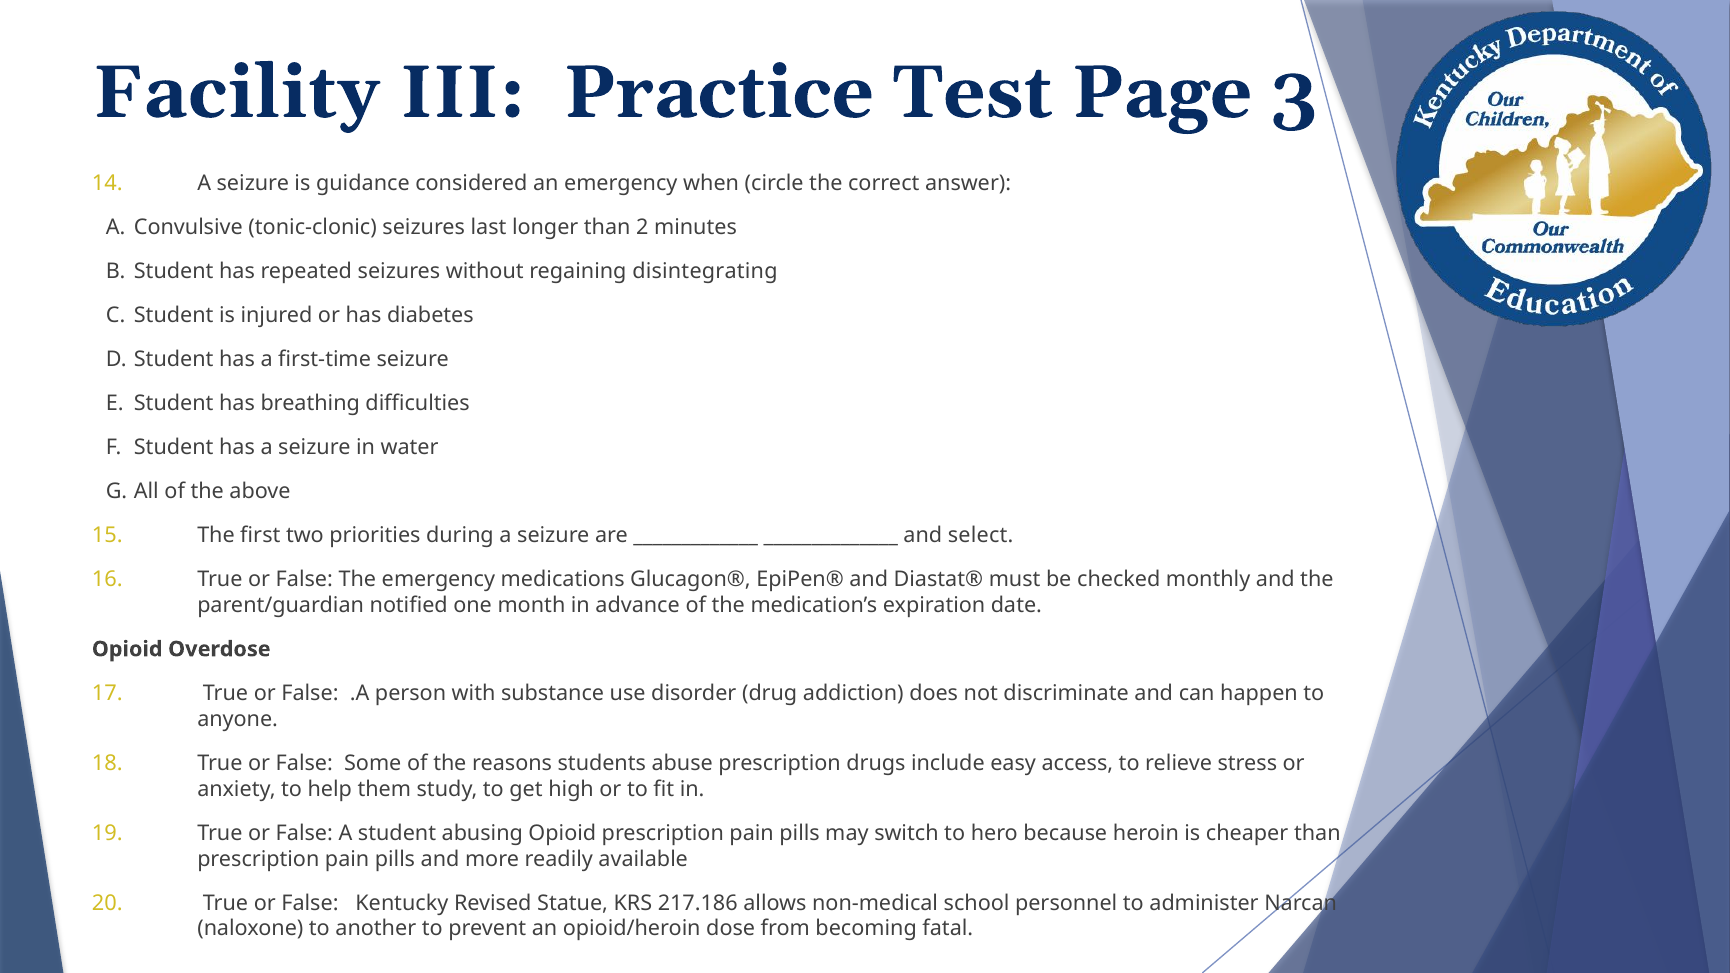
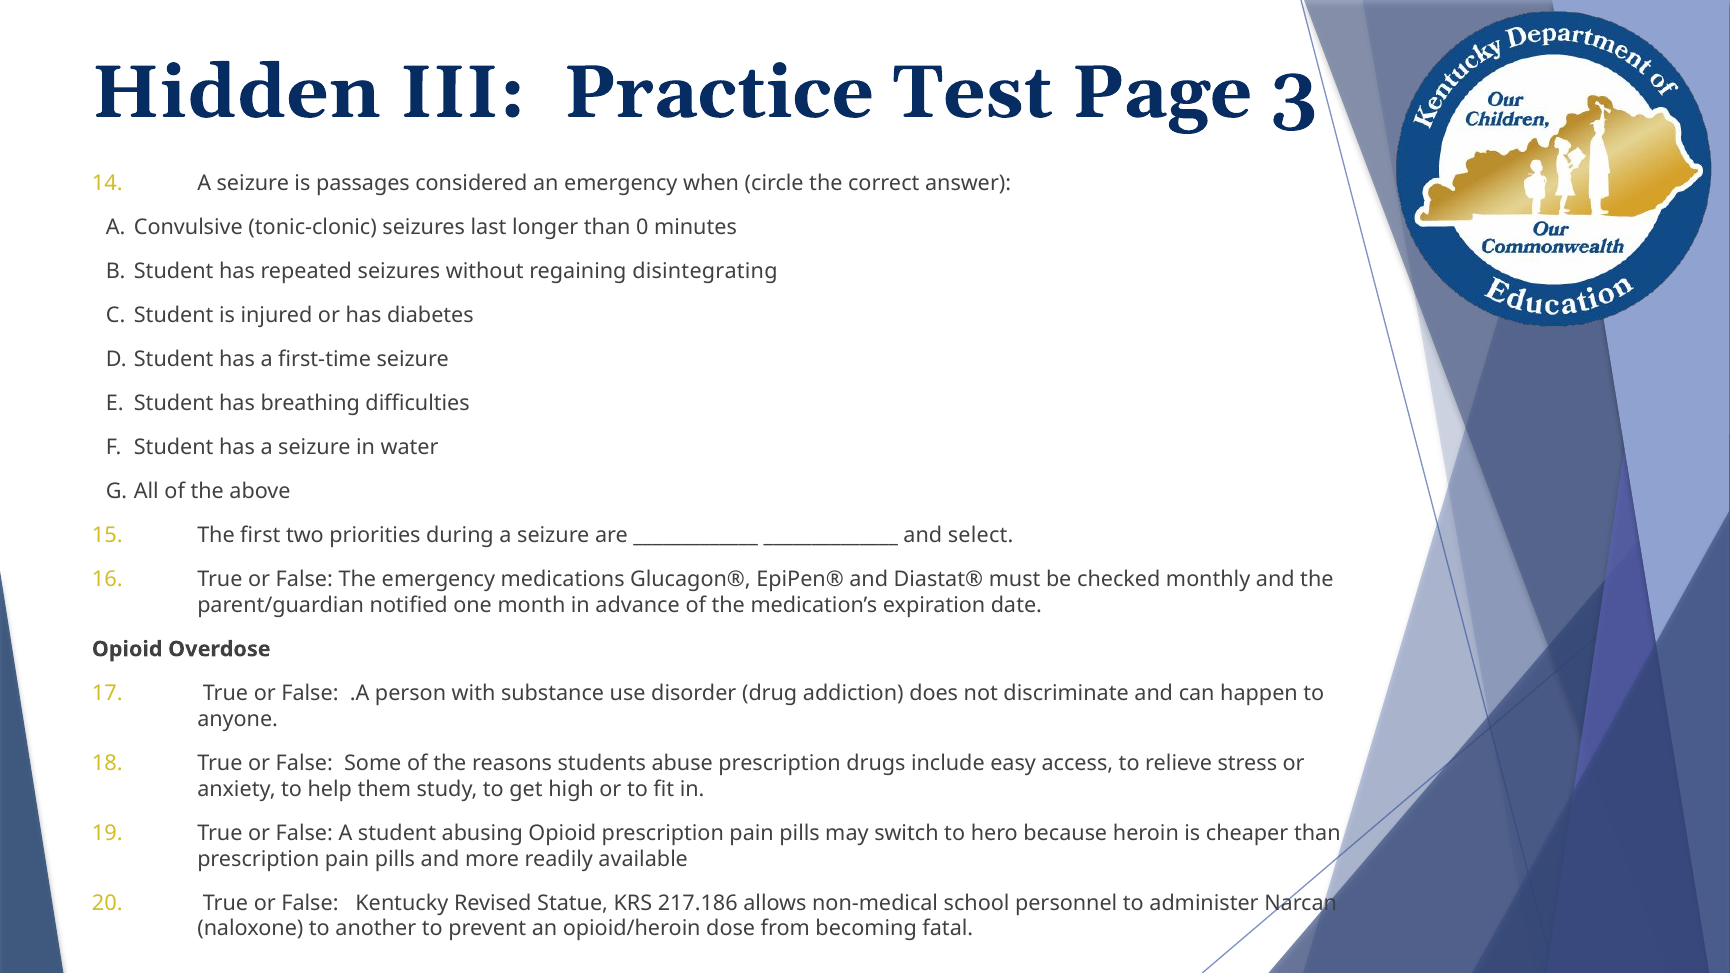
Facility: Facility -> Hidden
guidance: guidance -> passages
2: 2 -> 0
